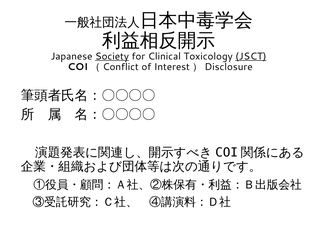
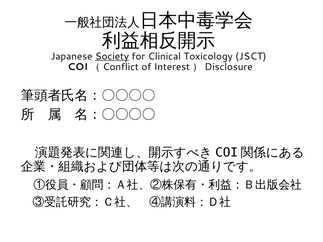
JSCT underline: present -> none
